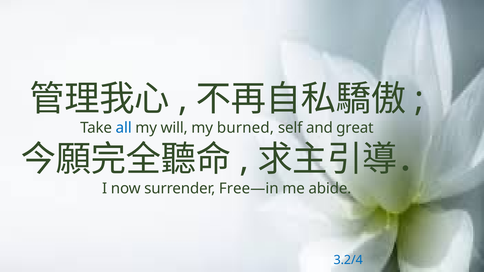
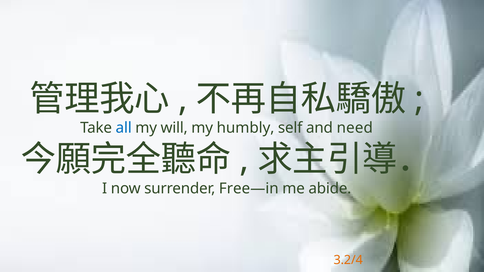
burned: burned -> humbly
great: great -> need
3.2/4 colour: blue -> orange
